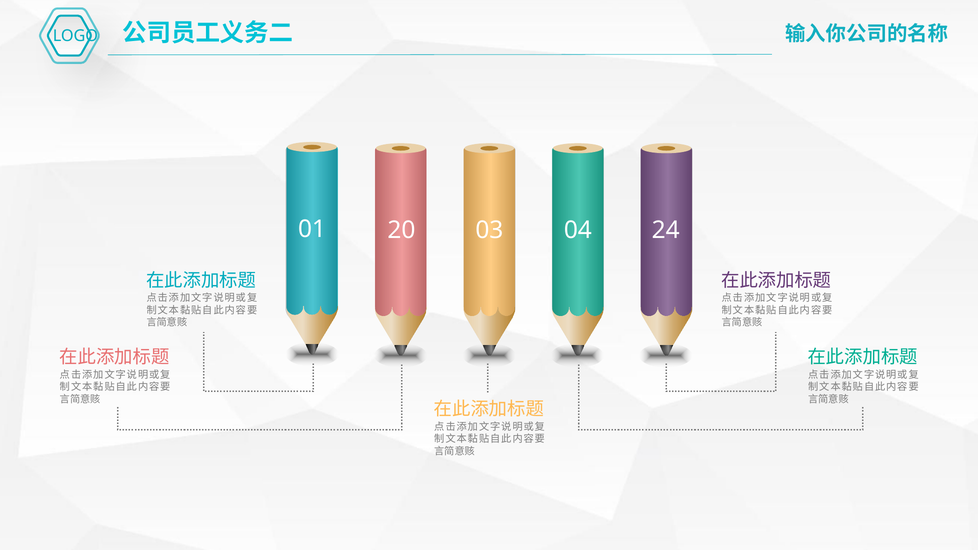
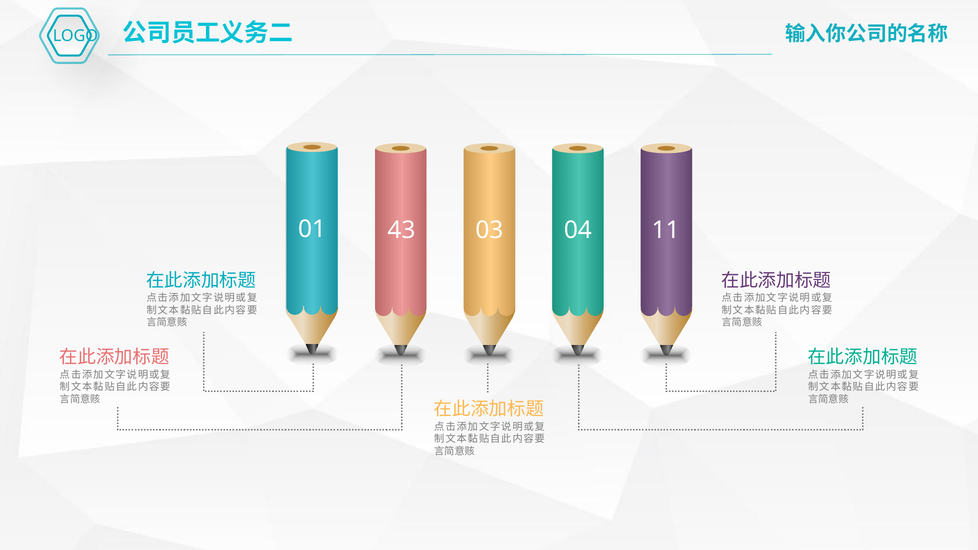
20: 20 -> 43
24: 24 -> 11
